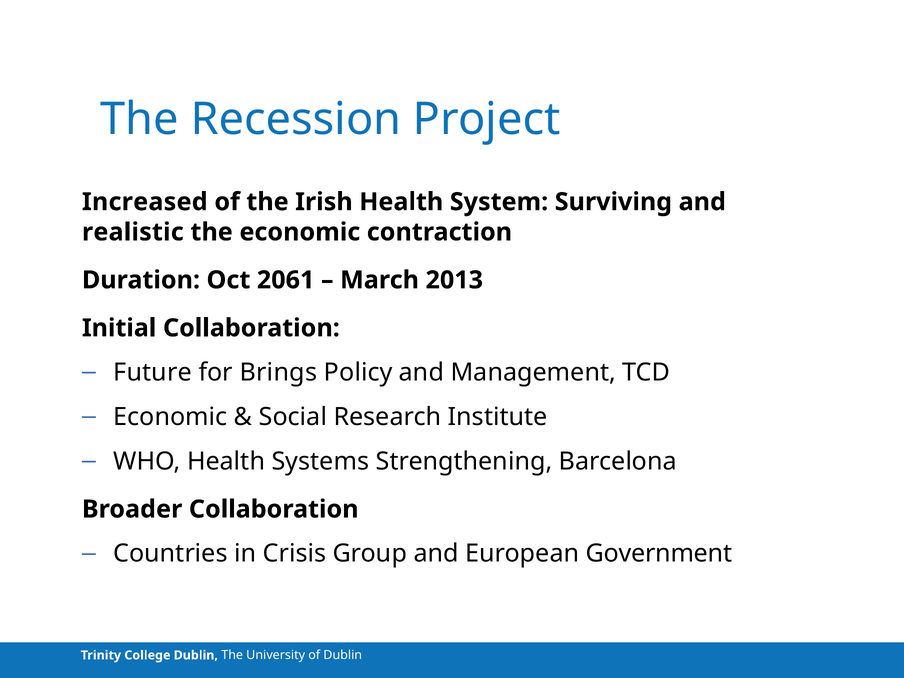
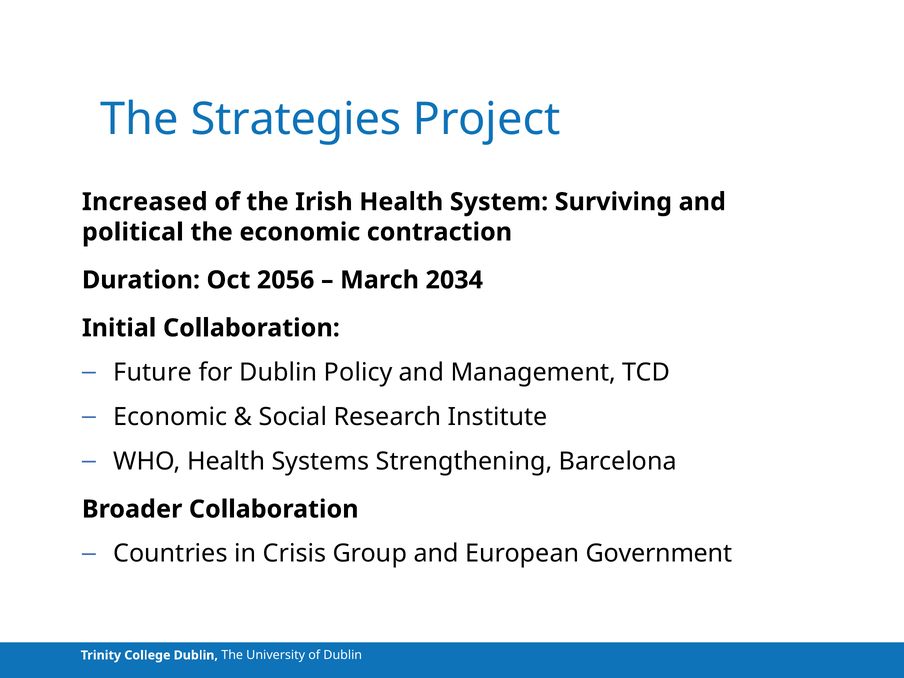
Recession: Recession -> Strategies
realistic: realistic -> political
2061: 2061 -> 2056
2013: 2013 -> 2034
for Brings: Brings -> Dublin
